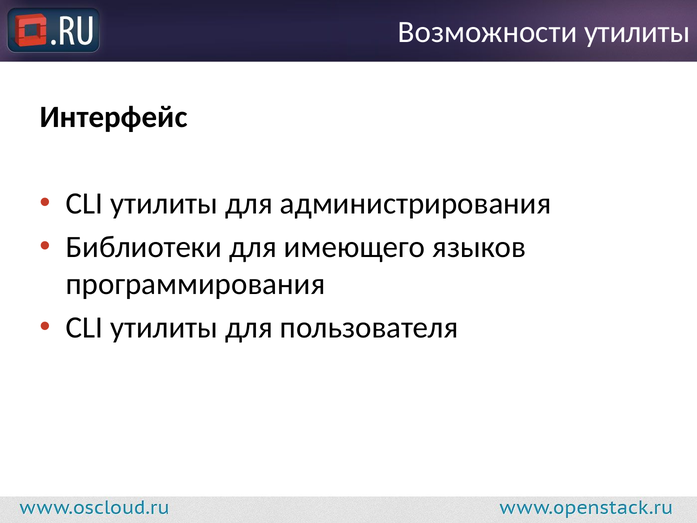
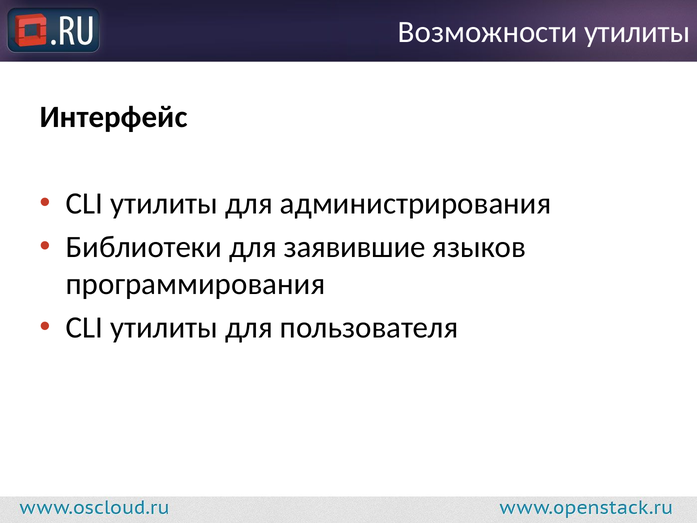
имеющего: имеющего -> заявившие
